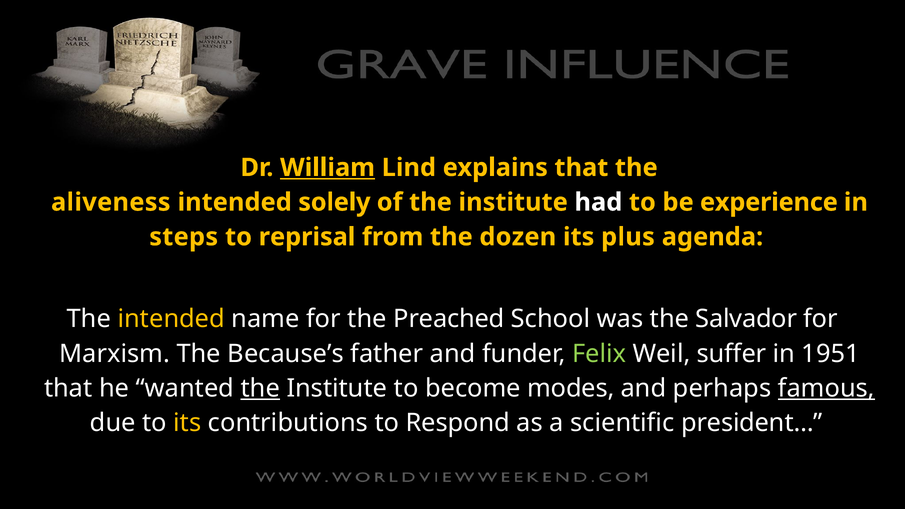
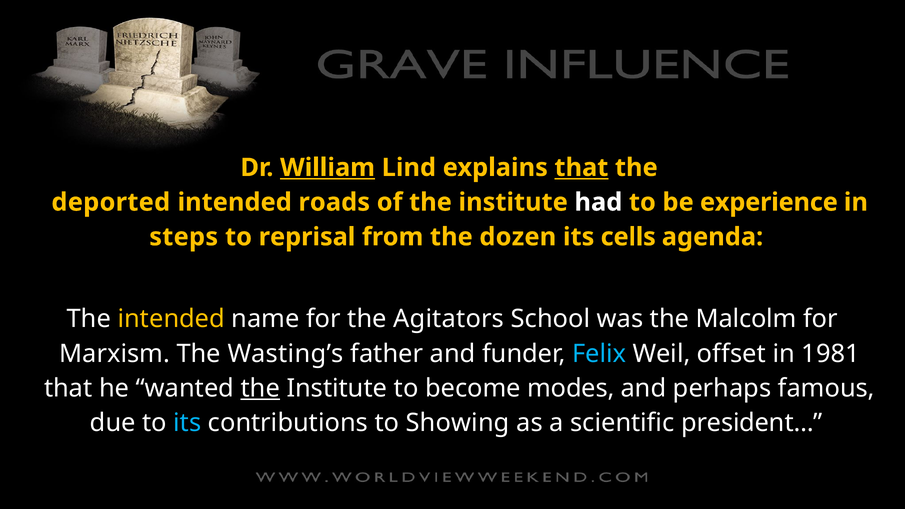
that at (581, 168) underline: none -> present
aliveness: aliveness -> deported
solely: solely -> roads
plus: plus -> cells
Preached: Preached -> Agitators
Salvador: Salvador -> Malcolm
Because’s: Because’s -> Wasting’s
Felix colour: light green -> light blue
suffer: suffer -> offset
1951: 1951 -> 1981
famous underline: present -> none
its at (187, 423) colour: yellow -> light blue
Respond: Respond -> Showing
